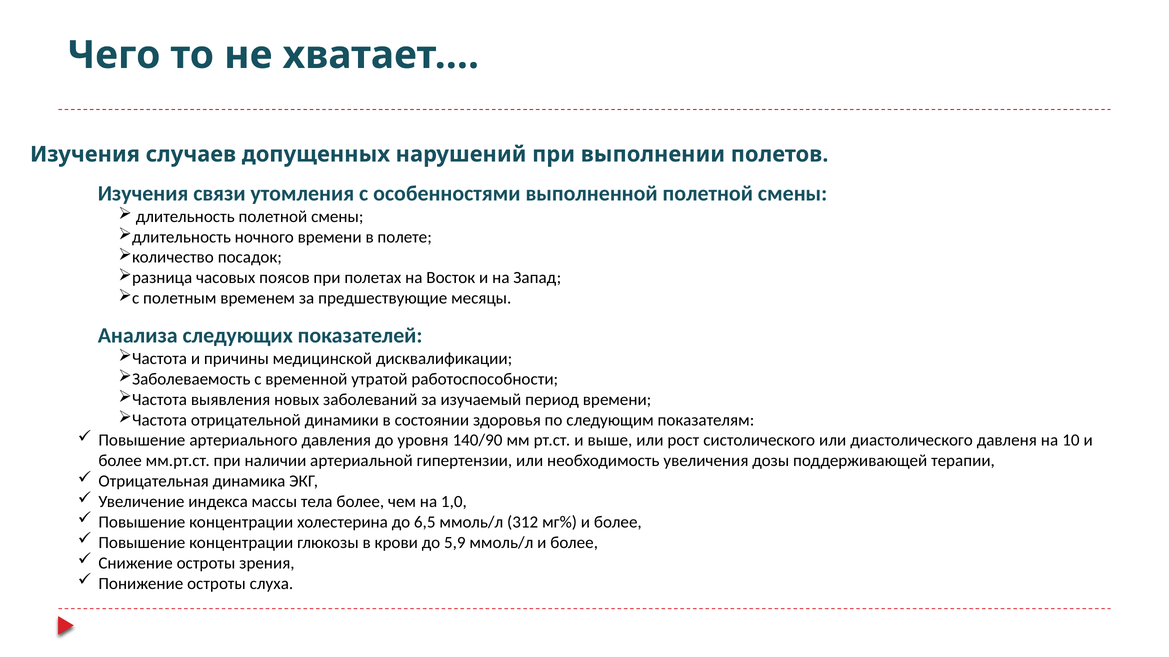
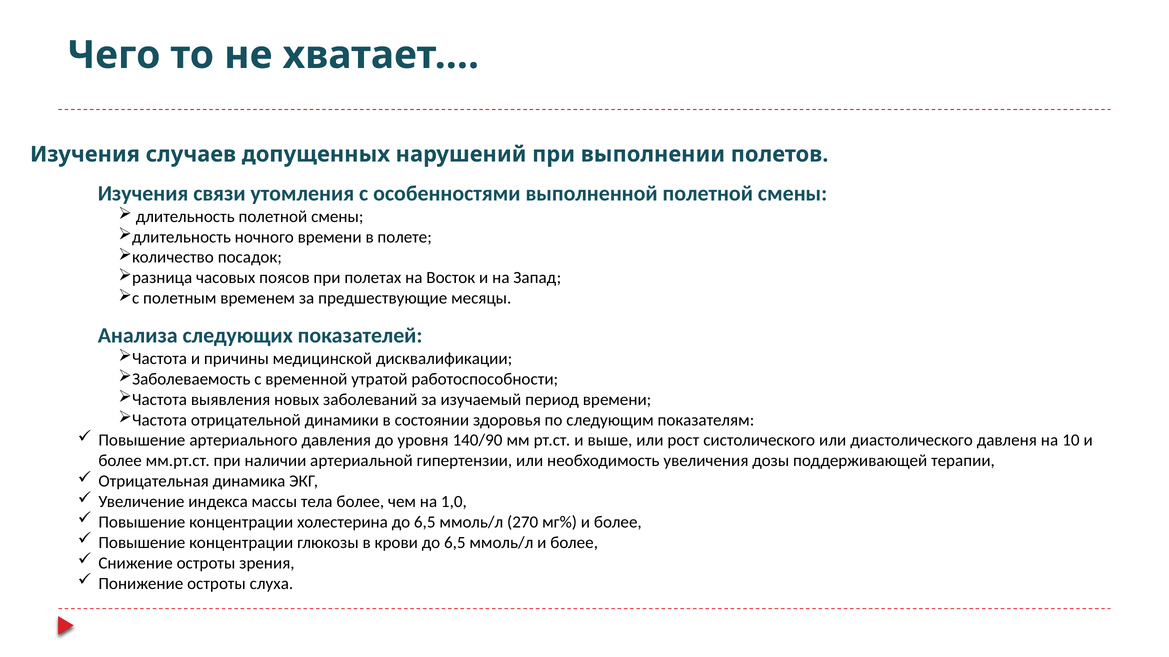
312: 312 -> 270
крови до 5,9: 5,9 -> 6,5
